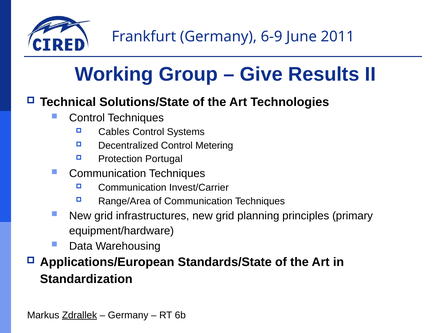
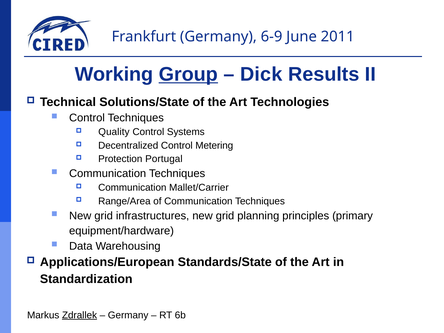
Group underline: none -> present
Give: Give -> Dick
Cables: Cables -> Quality
Invest/Carrier: Invest/Carrier -> Mallet/Carrier
